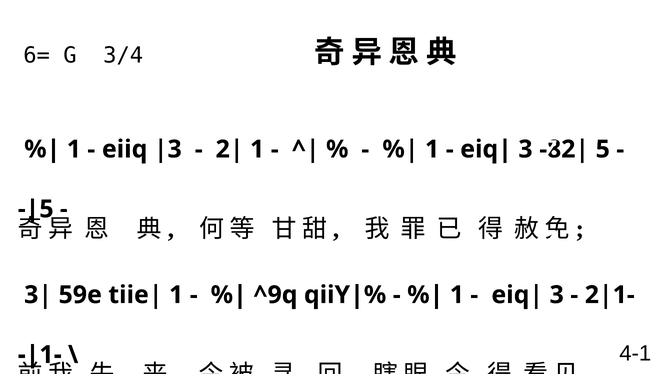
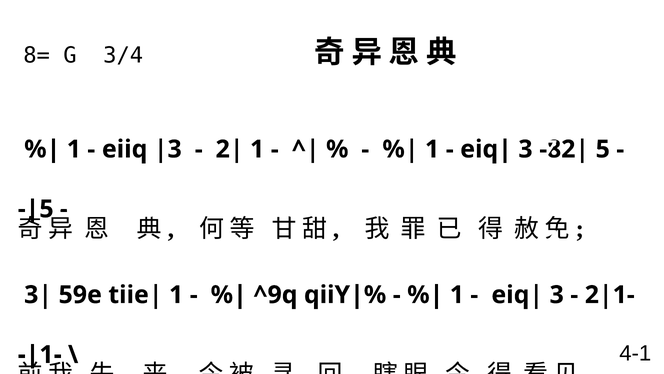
6=: 6= -> 8=
